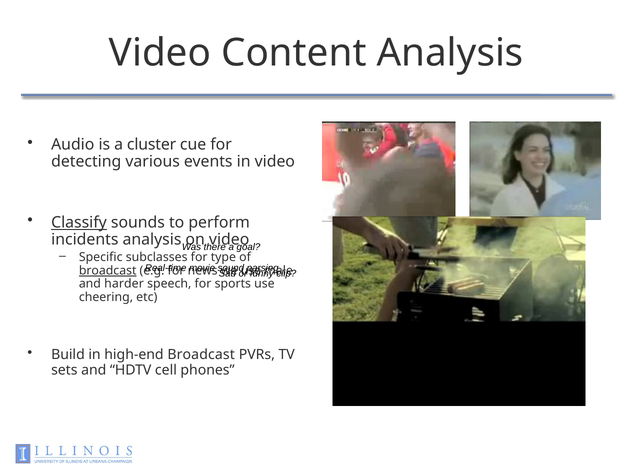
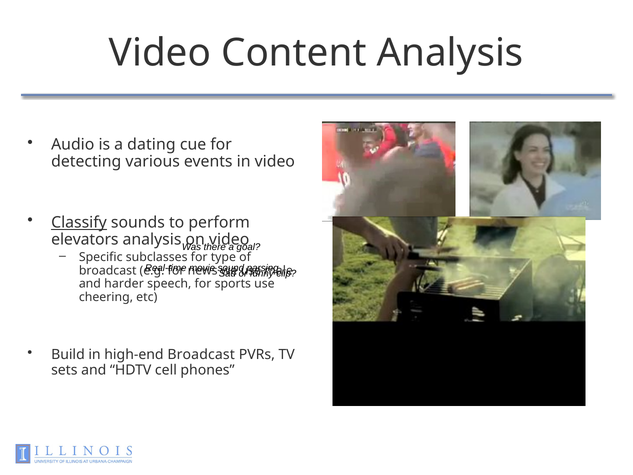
cluster: cluster -> dating
incidents: incidents -> elevators
broadcast at (108, 270) underline: present -> none
